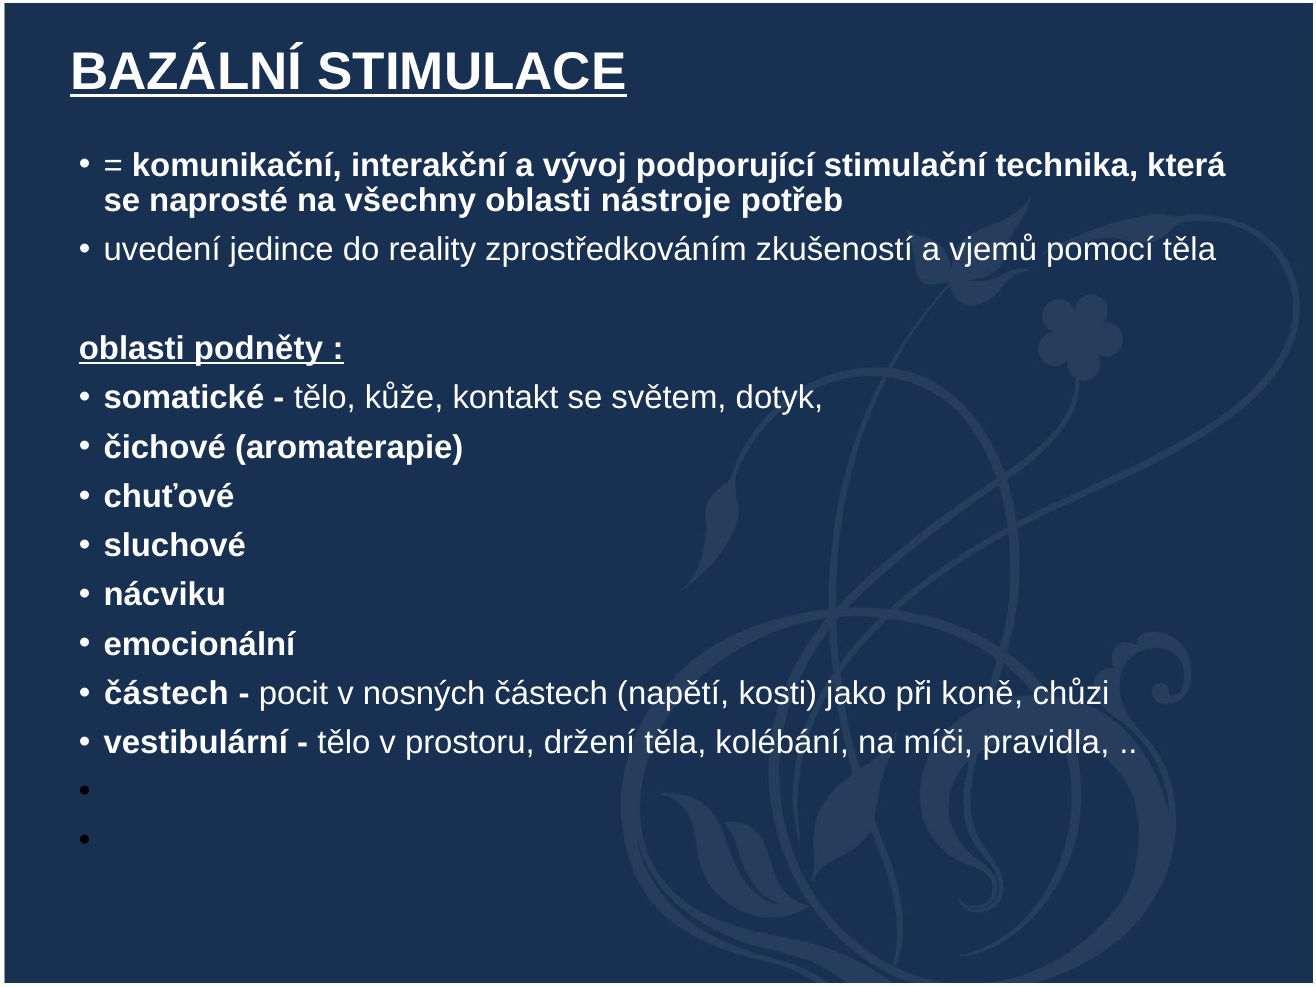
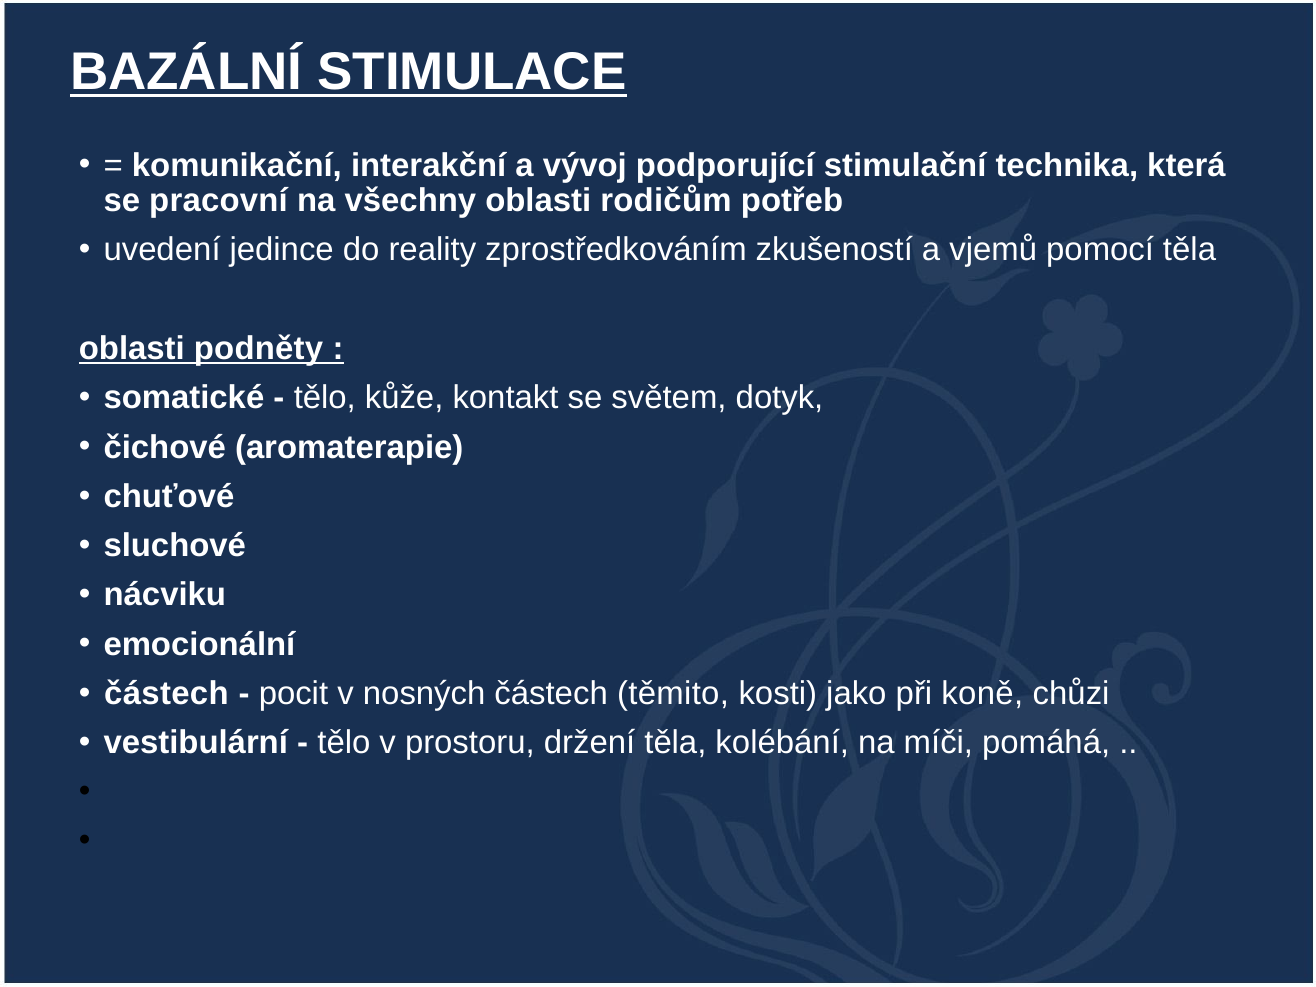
naprosté: naprosté -> pracovní
nástroje: nástroje -> rodičům
napětí: napětí -> těmito
pravidla: pravidla -> pomáhá
